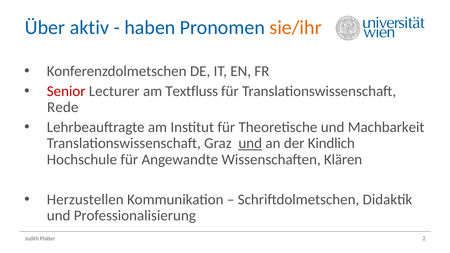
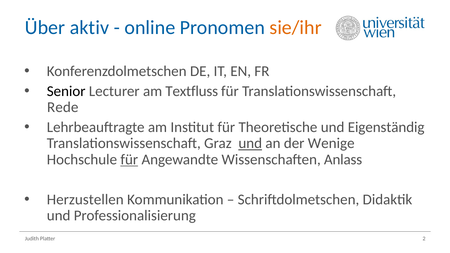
haben: haben -> online
Senior colour: red -> black
Machbarkeit: Machbarkeit -> Eigenständig
Kindlich: Kindlich -> Wenige
für at (129, 160) underline: none -> present
Klären: Klären -> Anlass
